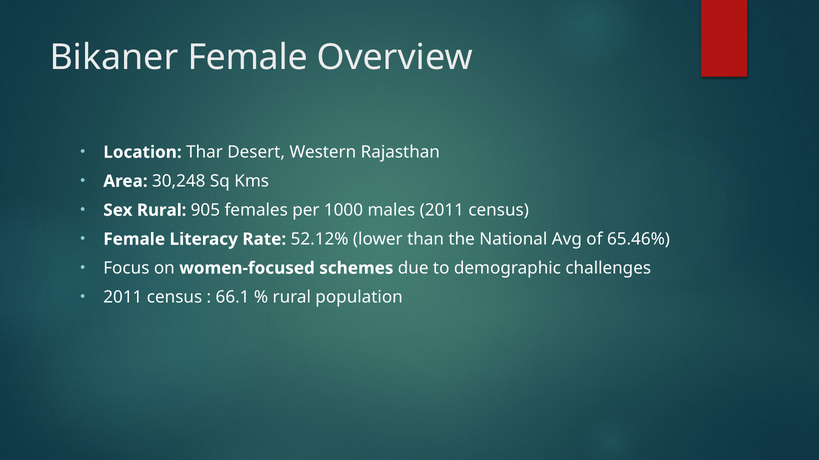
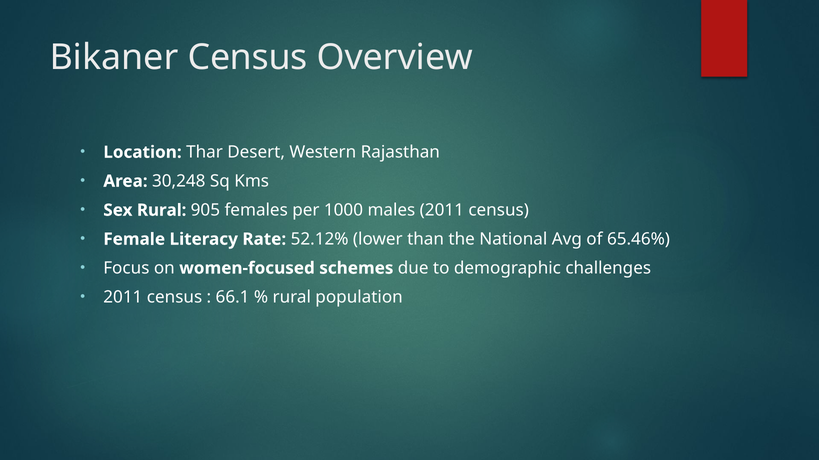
Bikaner Female: Female -> Census
